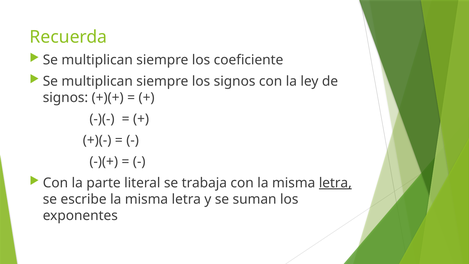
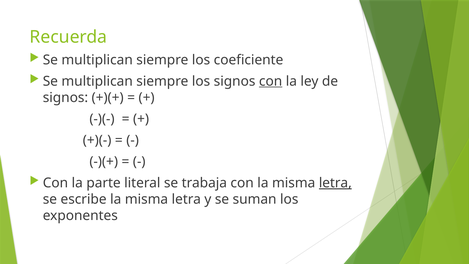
con at (271, 81) underline: none -> present
